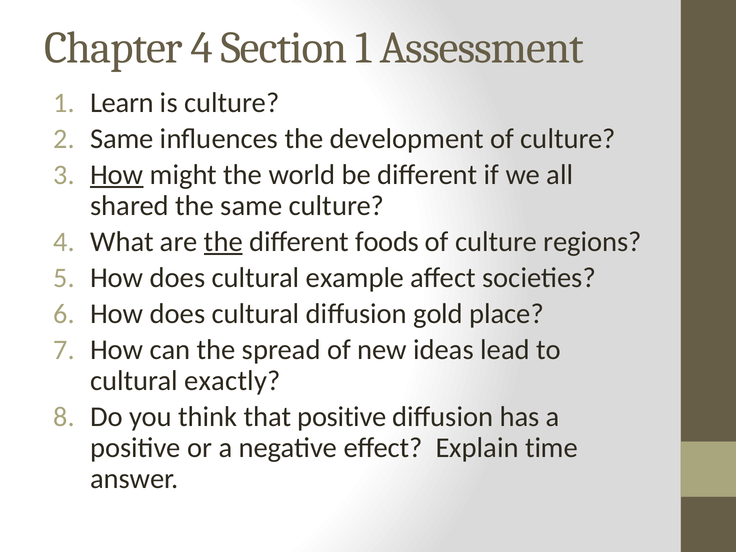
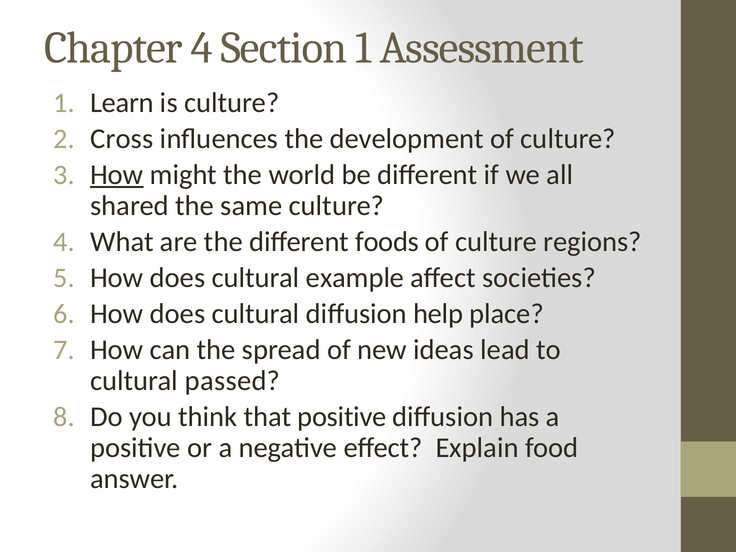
Same at (122, 139): Same -> Cross
the at (223, 242) underline: present -> none
gold: gold -> help
exactly: exactly -> passed
time: time -> food
